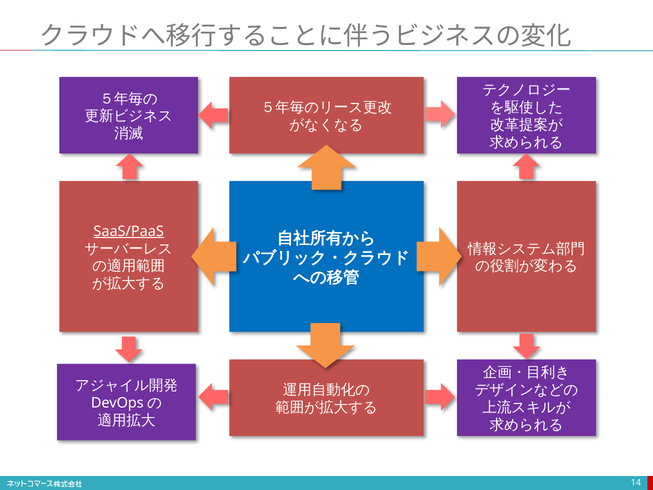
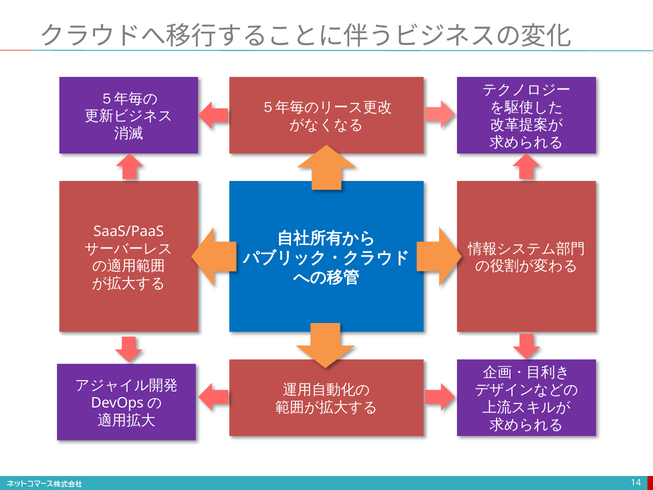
SaaS/PaaS underline: present -> none
